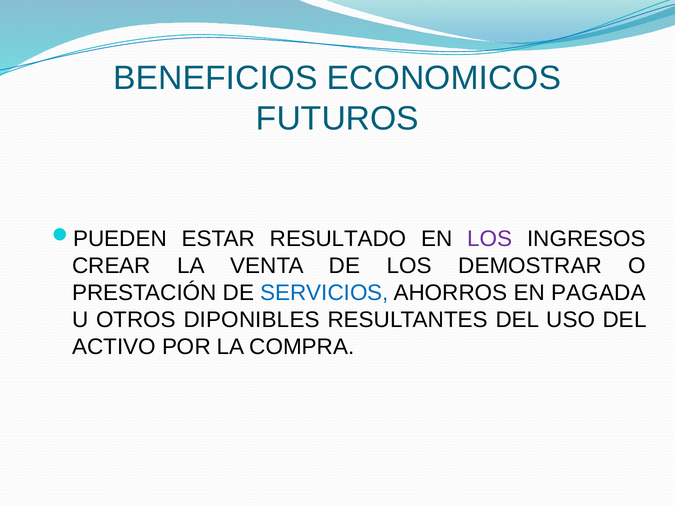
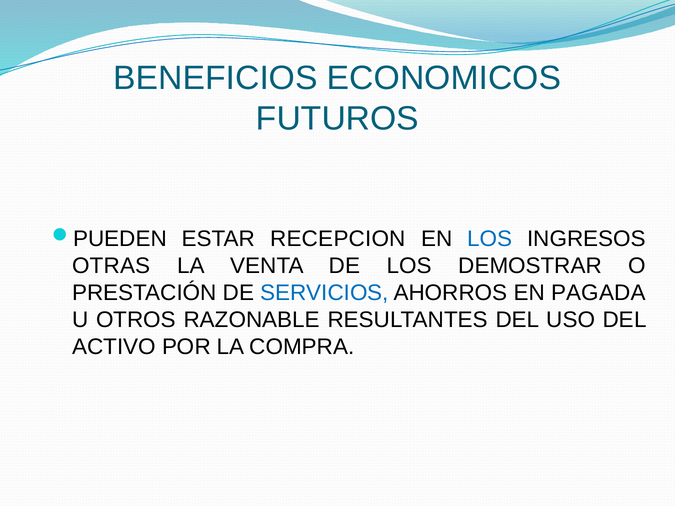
RESULTADO: RESULTADO -> RECEPCION
LOS at (490, 239) colour: purple -> blue
CREAR: CREAR -> OTRAS
DIPONIBLES: DIPONIBLES -> RAZONABLE
